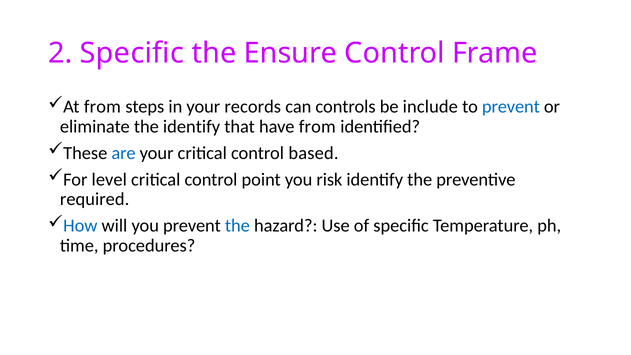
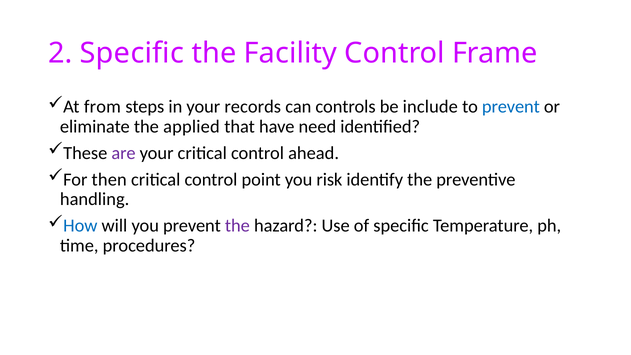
Ensure: Ensure -> Facility
the identify: identify -> applied
have from: from -> need
are colour: blue -> purple
based: based -> ahead
level: level -> then
required: required -> handling
the at (237, 226) colour: blue -> purple
